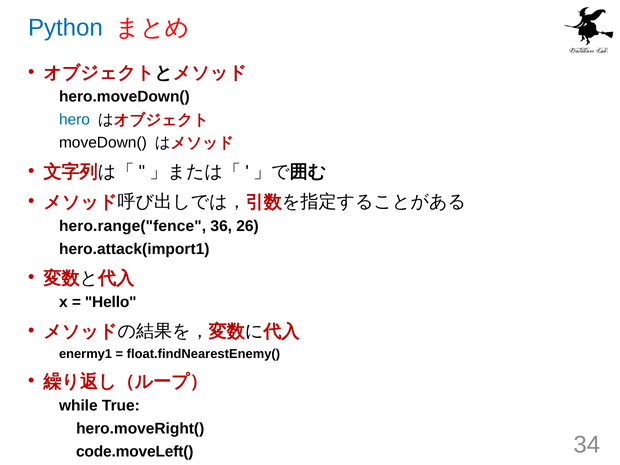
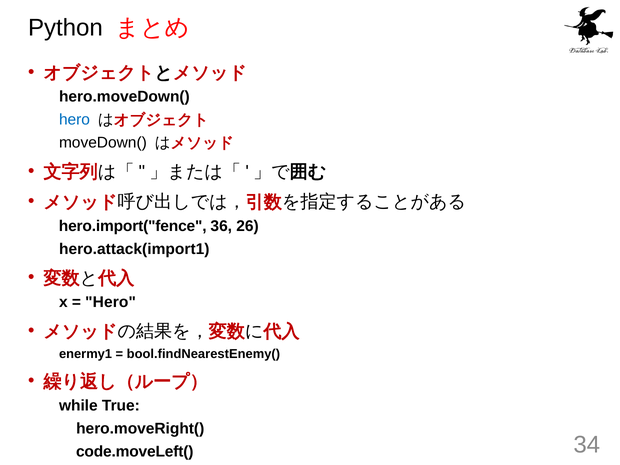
Python colour: blue -> black
hero.range("fence: hero.range("fence -> hero.import("fence
Hello at (111, 302): Hello -> Hero
float.findNearestEnemy(: float.findNearestEnemy( -> bool.findNearestEnemy(
